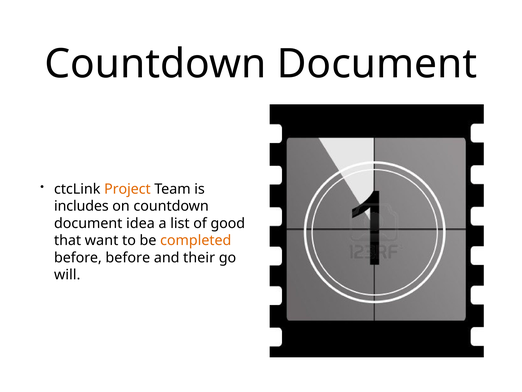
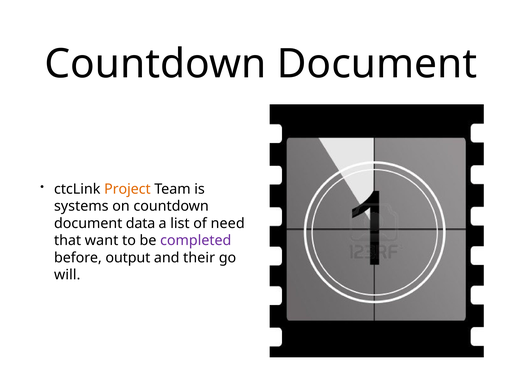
includes: includes -> systems
idea: idea -> data
good: good -> need
completed colour: orange -> purple
before before: before -> output
